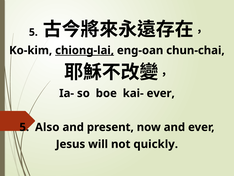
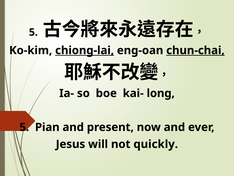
chun-chai underline: none -> present
kai- ever: ever -> long
Also: Also -> Pian
